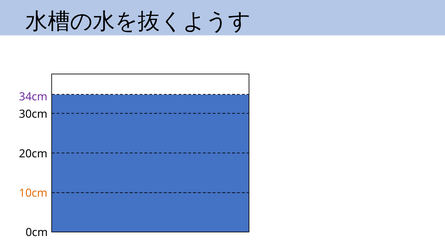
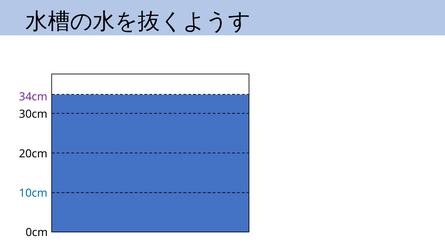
10cm colour: orange -> blue
